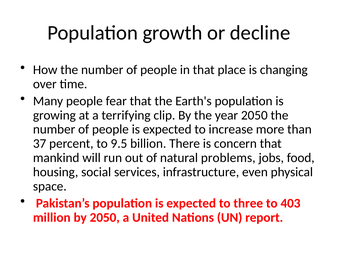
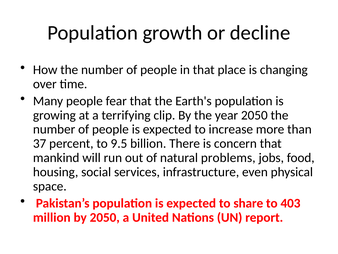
three: three -> share
